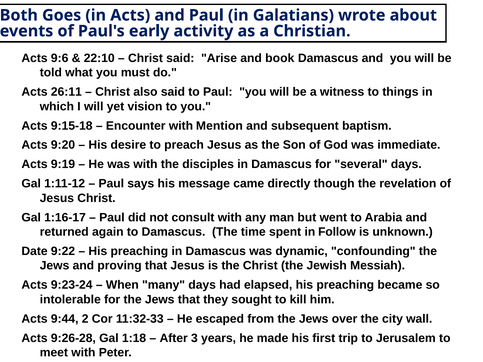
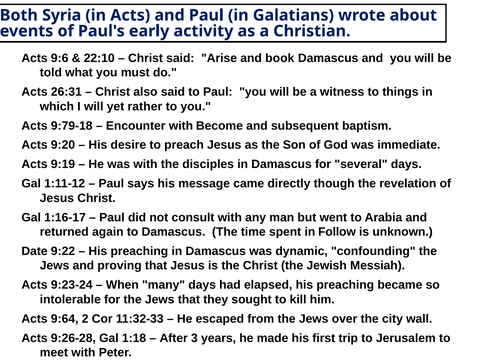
Goes: Goes -> Syria
26:11: 26:11 -> 26:31
vision: vision -> rather
9:15-18: 9:15-18 -> 9:79-18
Mention: Mention -> Become
9:44: 9:44 -> 9:64
